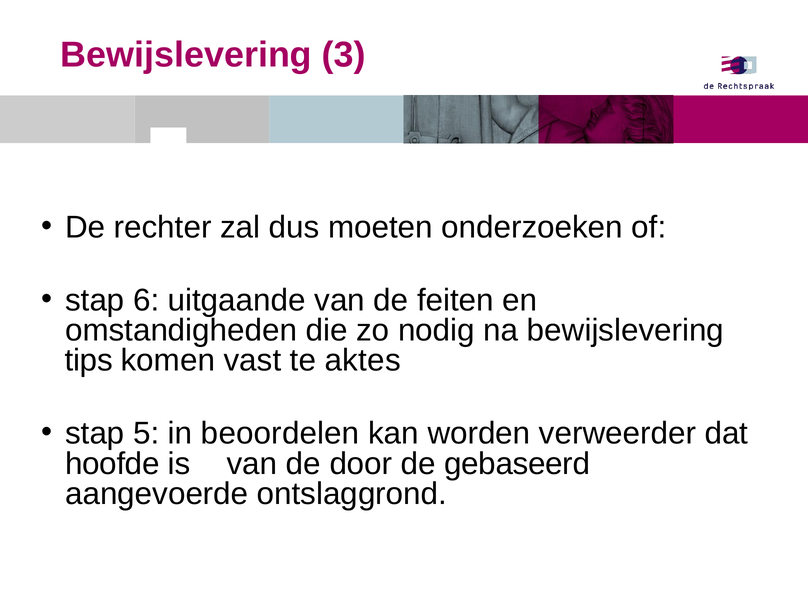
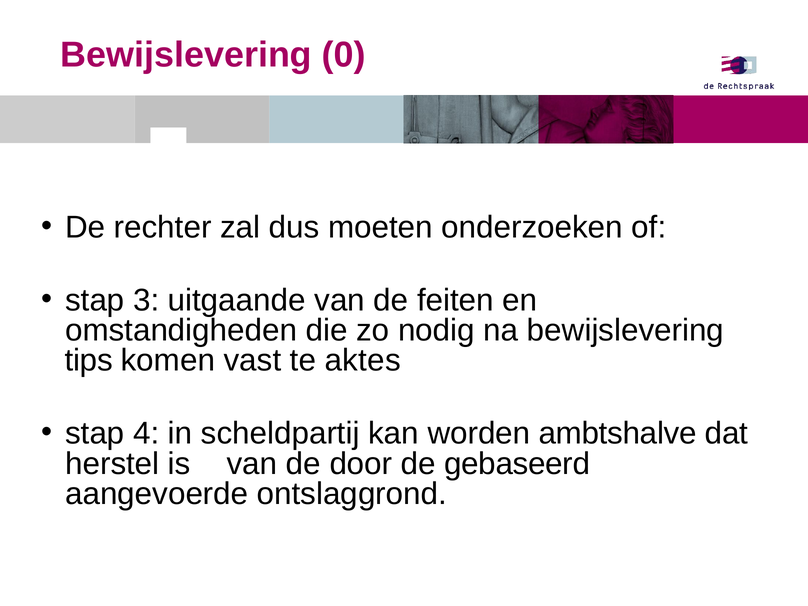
3: 3 -> 0
6: 6 -> 3
5: 5 -> 4
beoordelen: beoordelen -> scheldpartij
verweerder: verweerder -> ambtshalve
hoofde: hoofde -> herstel
